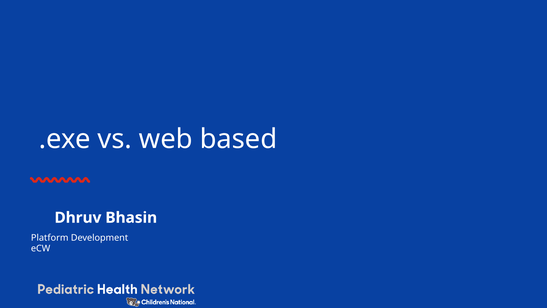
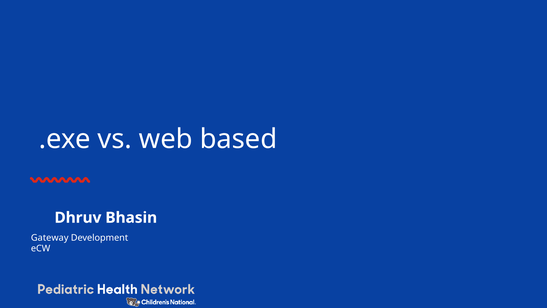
Platform: Platform -> Gateway
